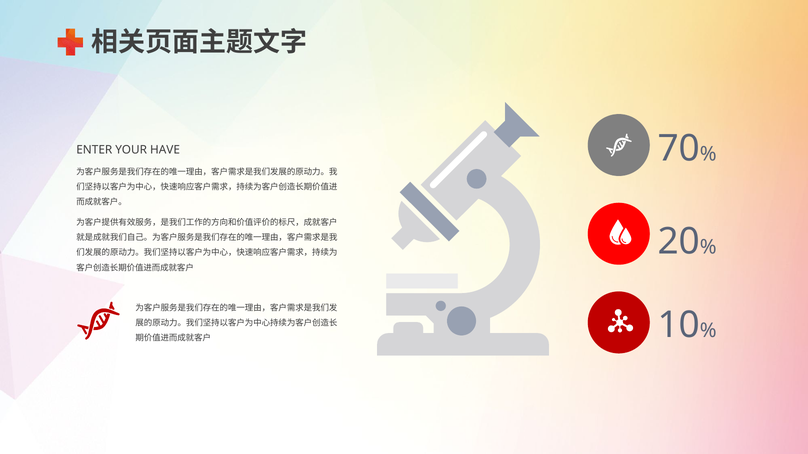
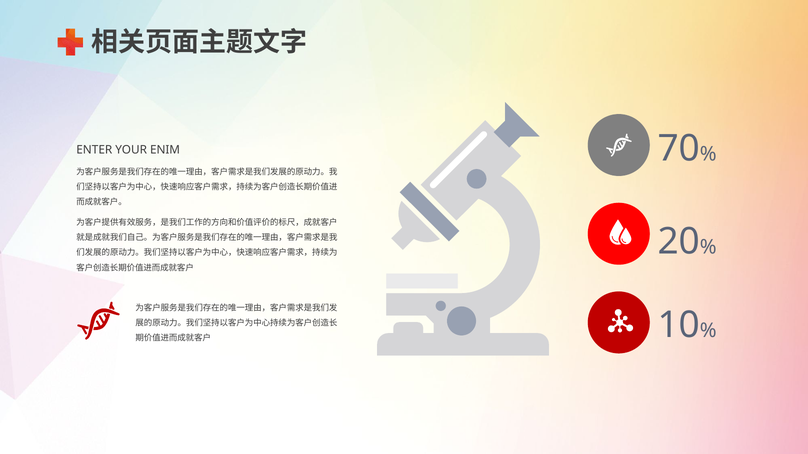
HAVE: HAVE -> ENIM
